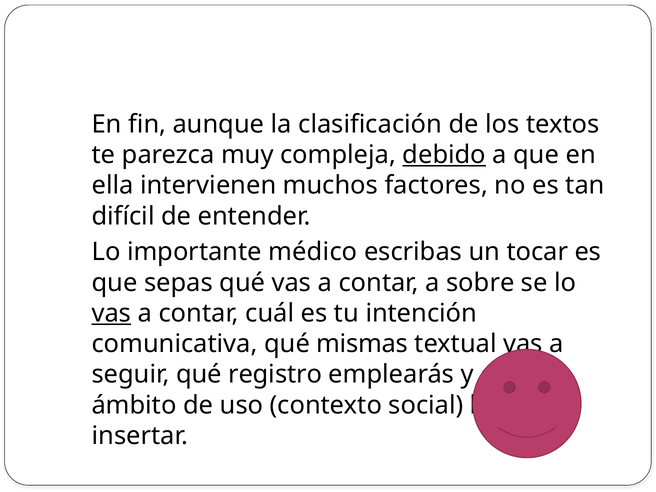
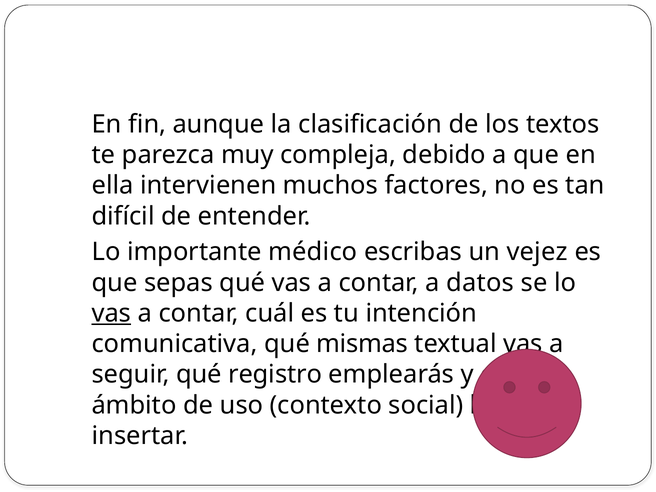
debido underline: present -> none
tocar: tocar -> vejez
sobre: sobre -> datos
